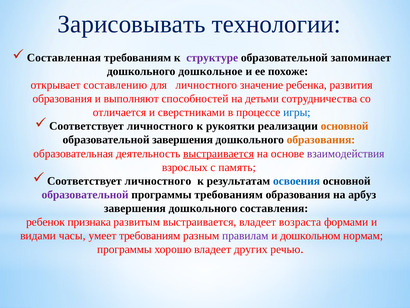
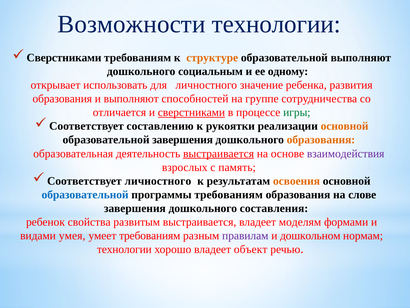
Зарисовывать: Зарисовывать -> Возможности
Составленная at (64, 58): Составленная -> Сверстниками
структуре colour: purple -> orange
образовательной запоминает: запоминает -> выполняют
дошкольное: дошкольное -> социальным
похоже: похоже -> одному
составлению: составлению -> использовать
детьми: детьми -> группе
сверстниками at (191, 112) underline: none -> present
игры colour: blue -> green
личностного at (160, 126): личностного -> составлению
освоения colour: blue -> orange
образовательной at (85, 194) colour: purple -> blue
арбуз: арбуз -> слове
признака: признака -> свойства
возраста: возраста -> моделям
часы: часы -> умея
программы at (124, 249): программы -> технологии
других: других -> объект
